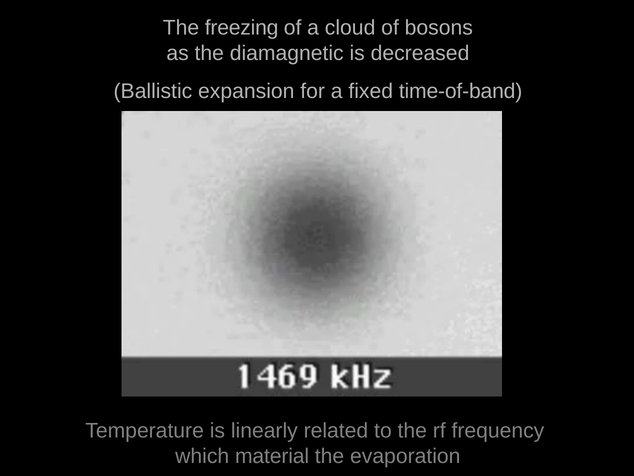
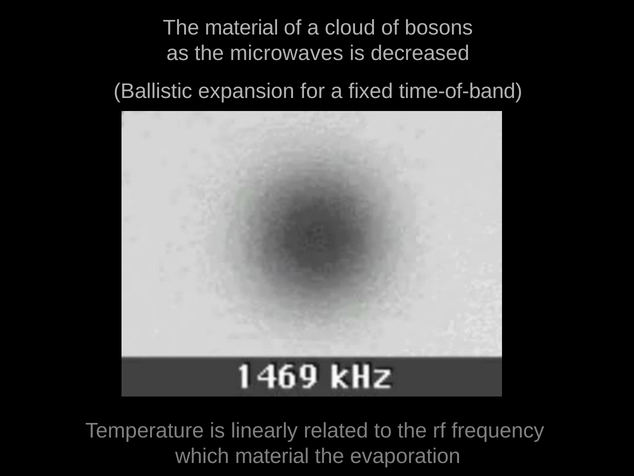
The freezing: freezing -> material
diamagnetic: diamagnetic -> microwaves
